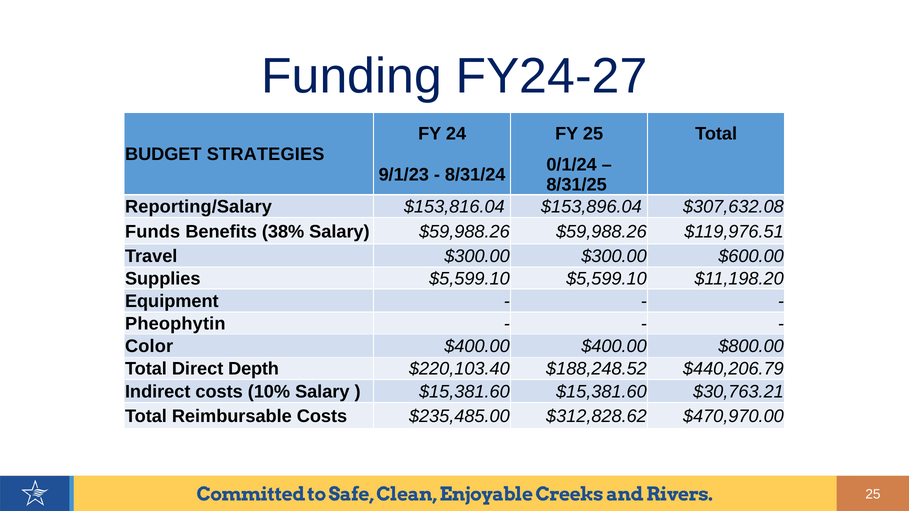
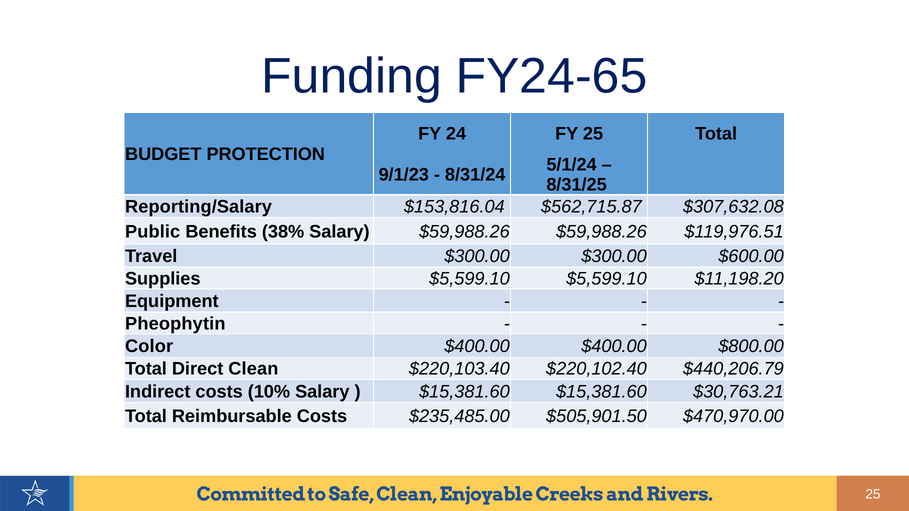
FY24-27: FY24-27 -> FY24-65
STRATEGIES: STRATEGIES -> PROTECTION
0/1/24: 0/1/24 -> 5/1/24
$153,896.04: $153,896.04 -> $562,715.87
Funds: Funds -> Public
Depth: Depth -> Clean
$188,248.52: $188,248.52 -> $220,102.40
$312,828.62: $312,828.62 -> $505,901.50
